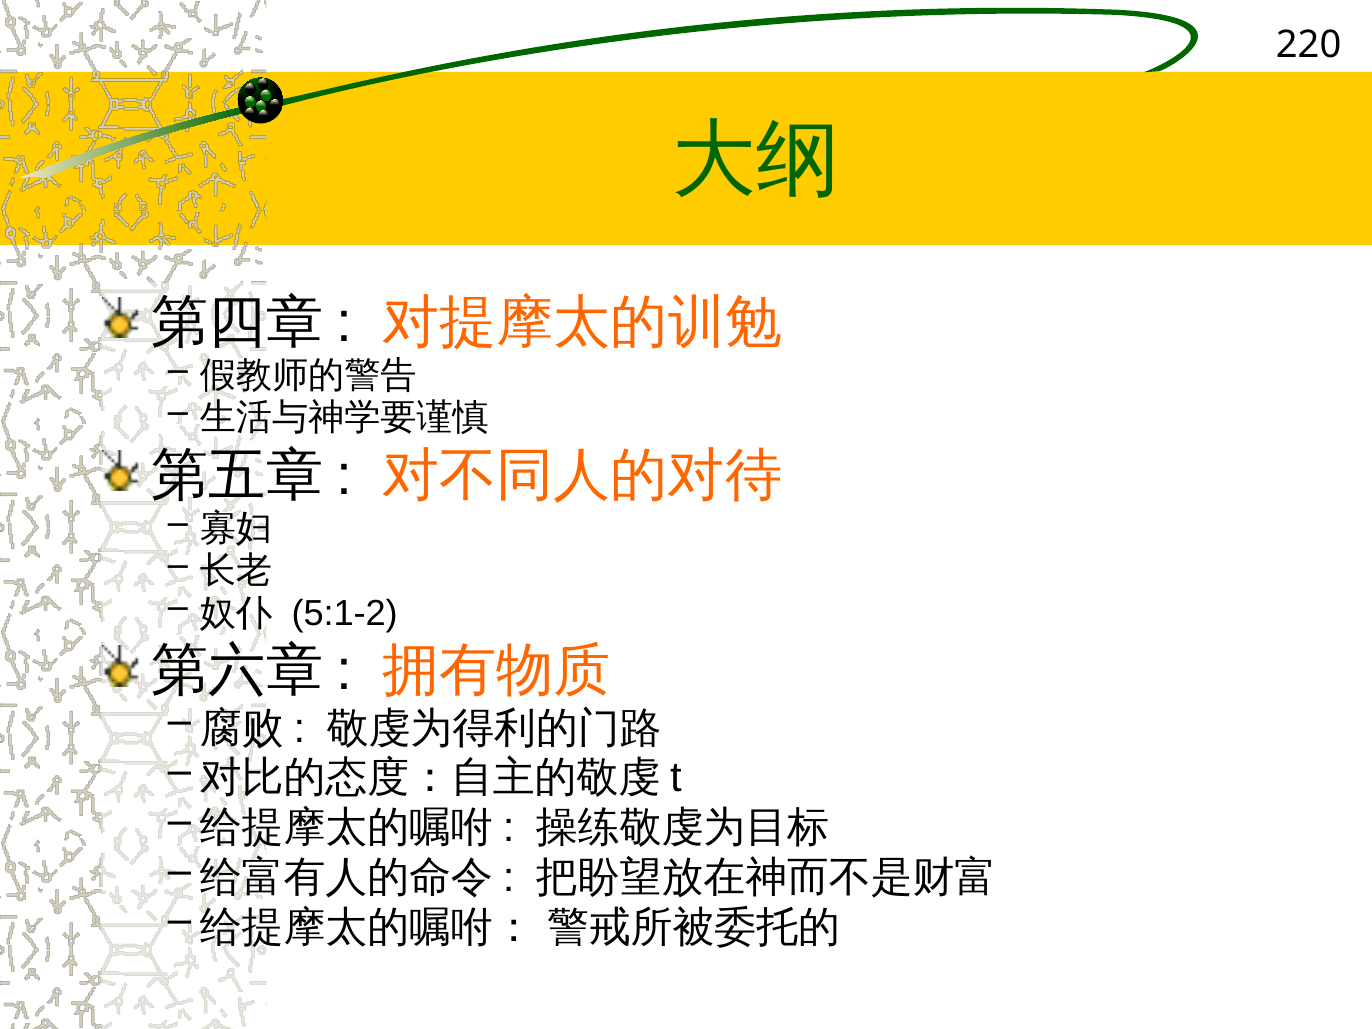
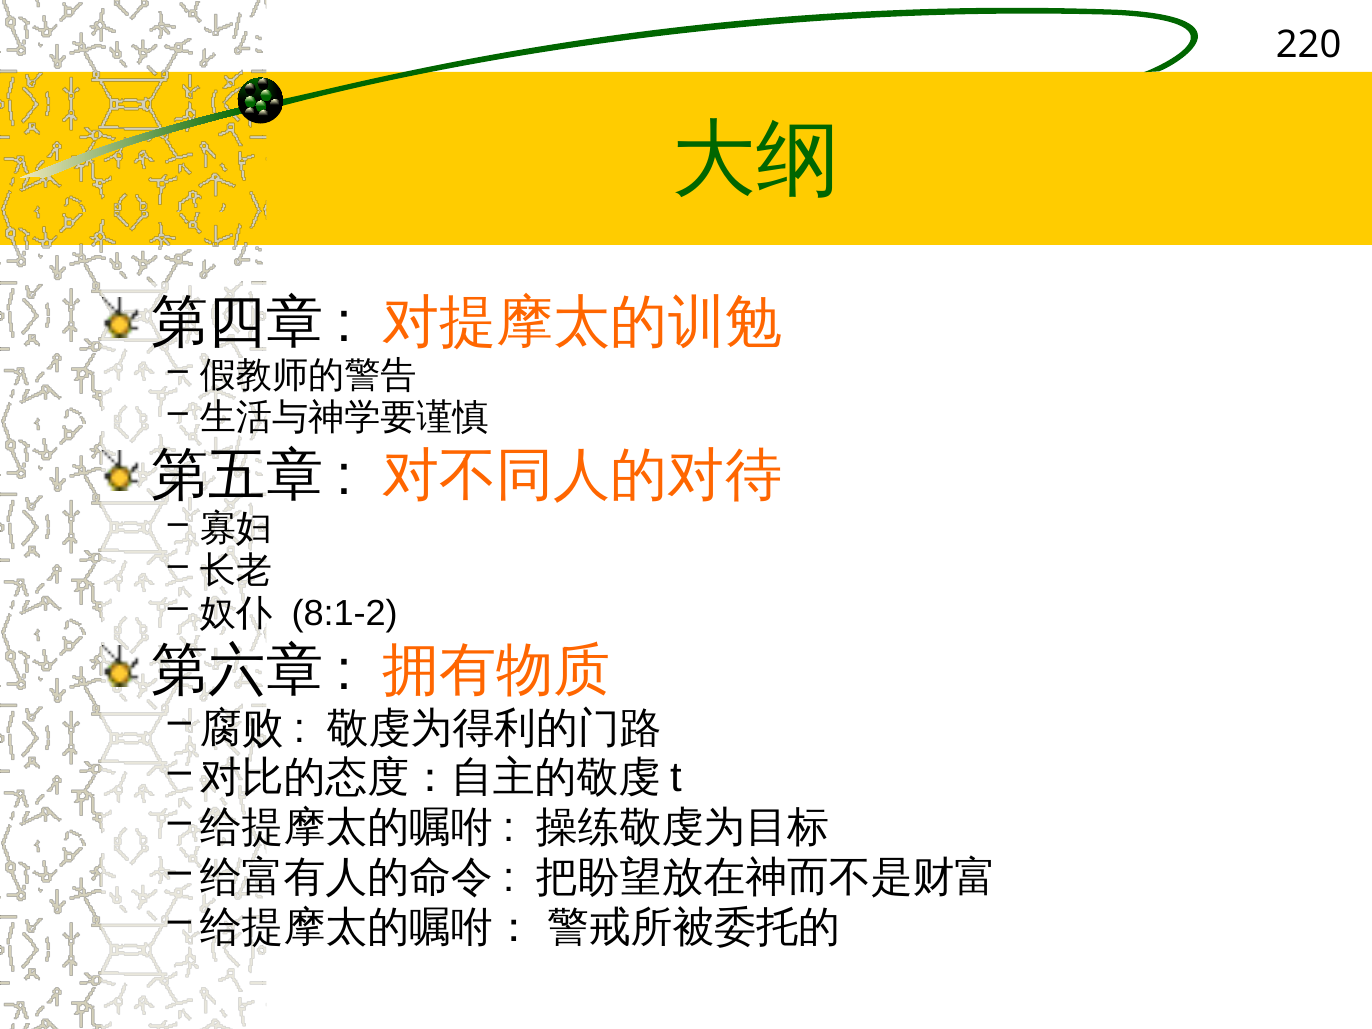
5:1-2: 5:1-2 -> 8:1-2
